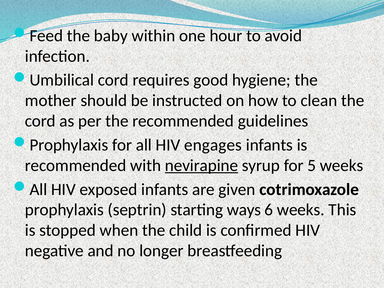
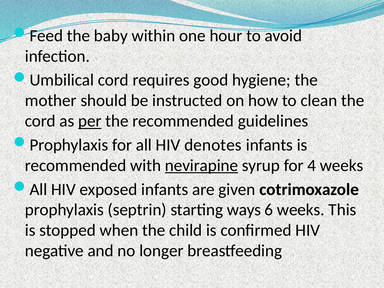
per underline: none -> present
engages: engages -> denotes
5: 5 -> 4
